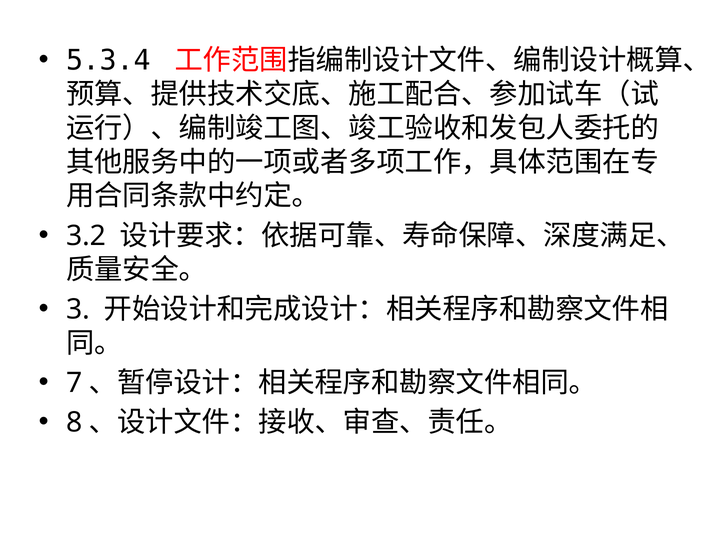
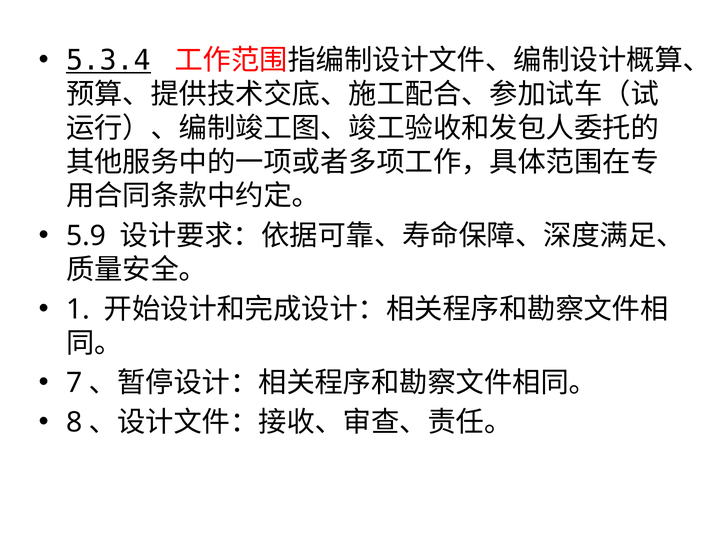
5.3.4 underline: none -> present
3.2: 3.2 -> 5.9
3: 3 -> 1
